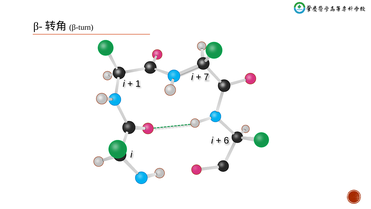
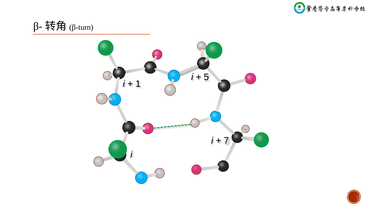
7: 7 -> 5
6: 6 -> 7
